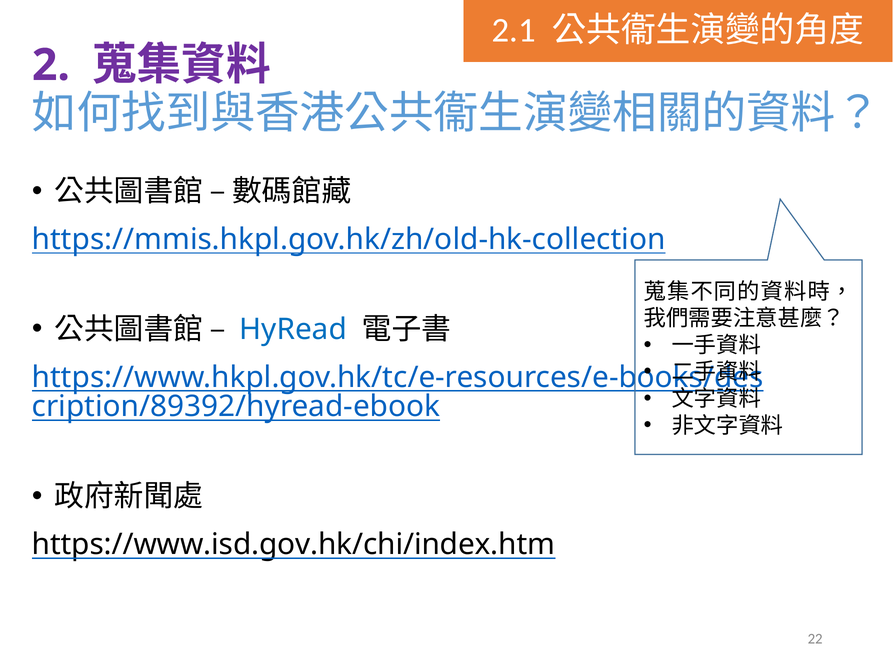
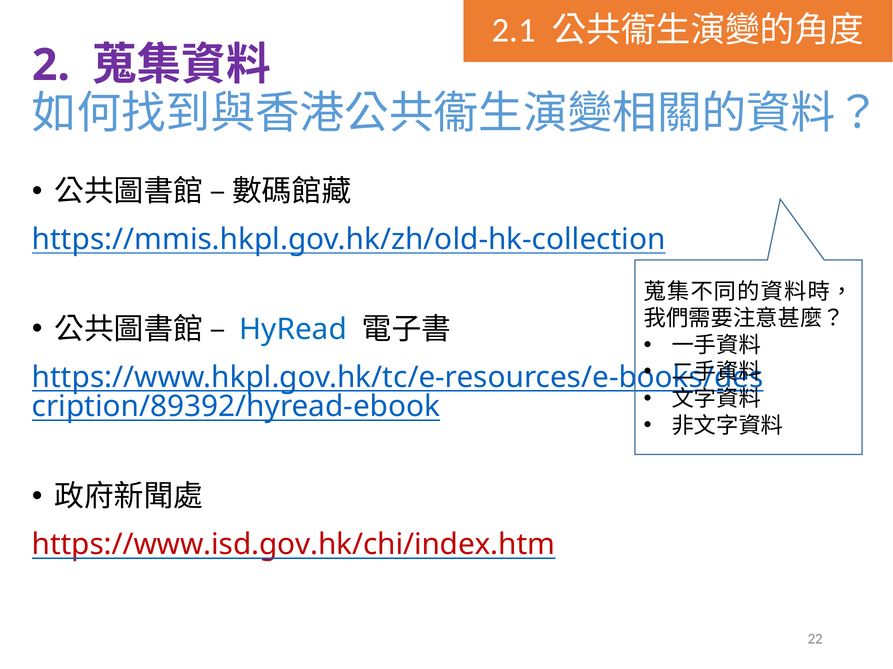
https://www.isd.gov.hk/chi/index.htm colour: black -> red
